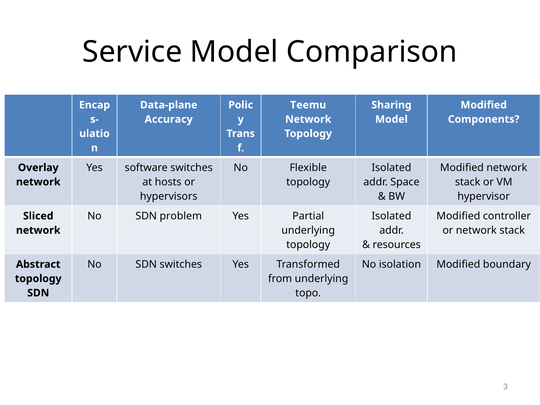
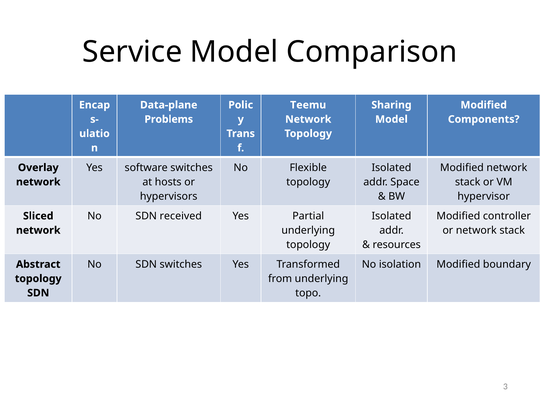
Accuracy: Accuracy -> Problems
problem: problem -> received
